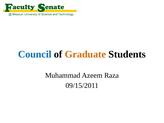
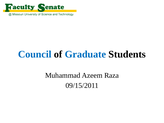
Graduate colour: orange -> blue
